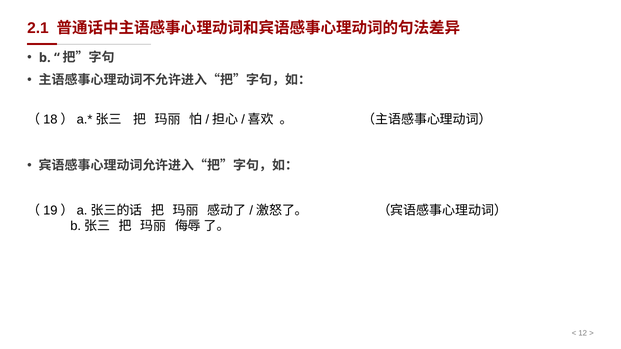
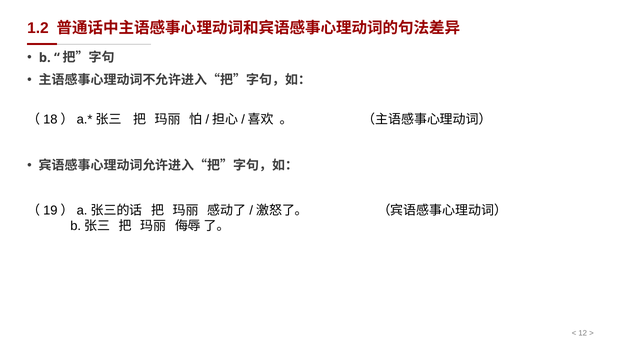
2.1: 2.1 -> 1.2
